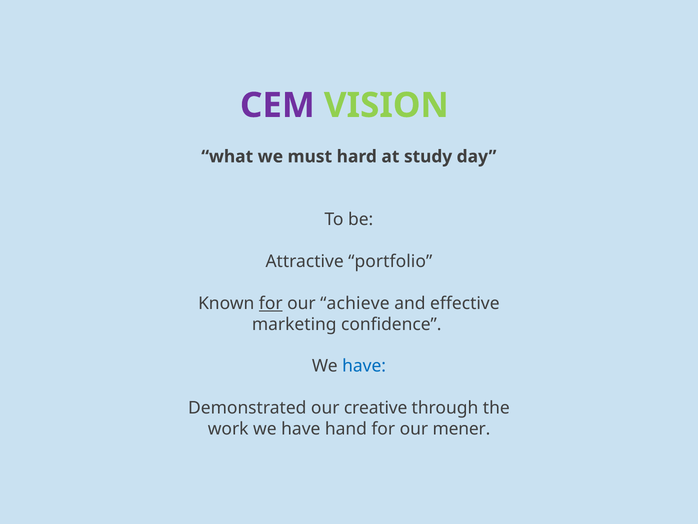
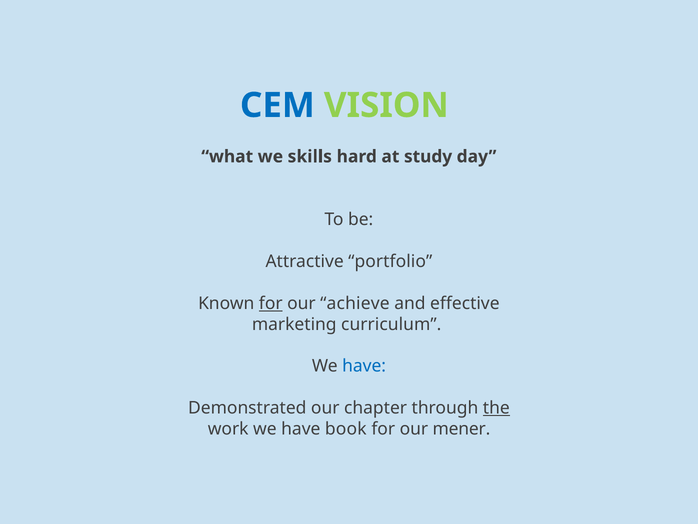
CEM colour: purple -> blue
must: must -> skills
confidence: confidence -> curriculum
creative: creative -> chapter
the underline: none -> present
hand: hand -> book
